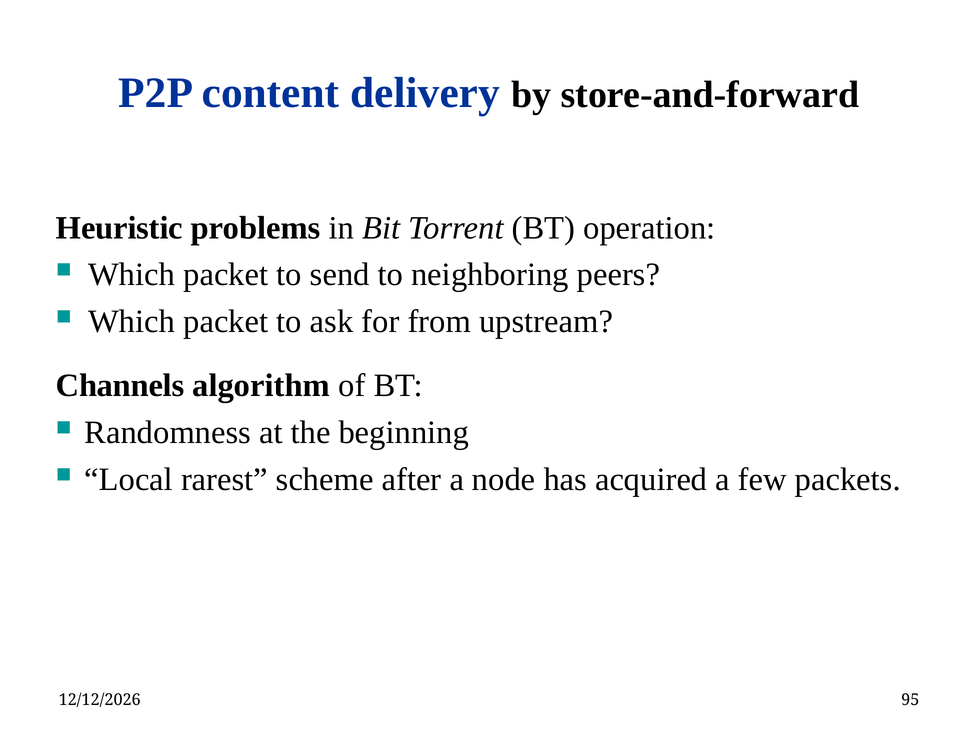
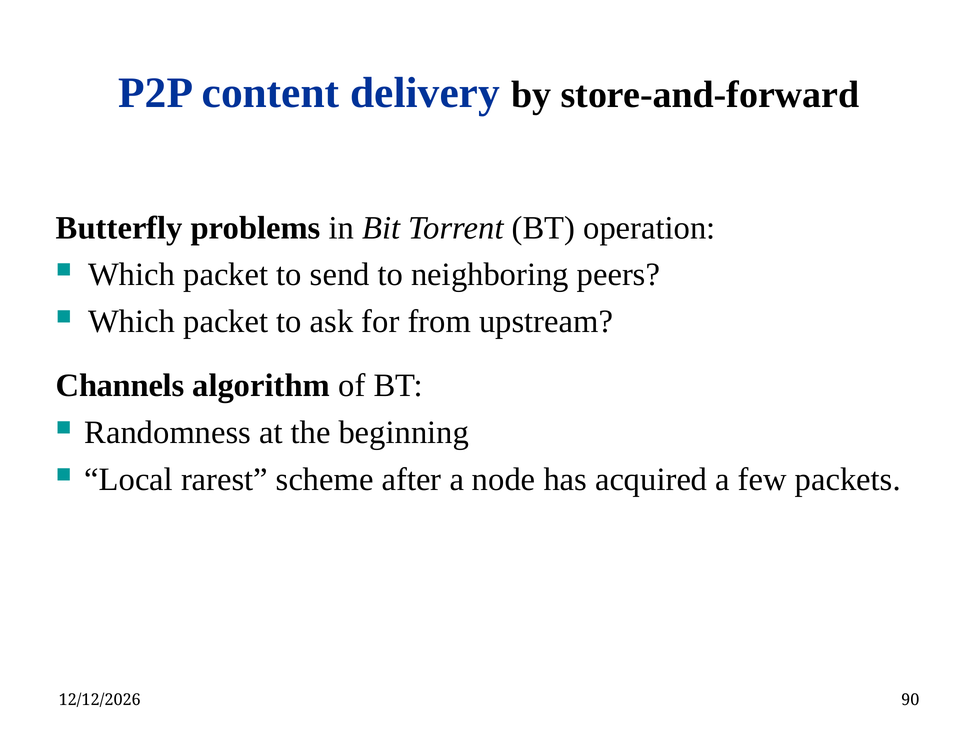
Heuristic: Heuristic -> Butterfly
95: 95 -> 90
